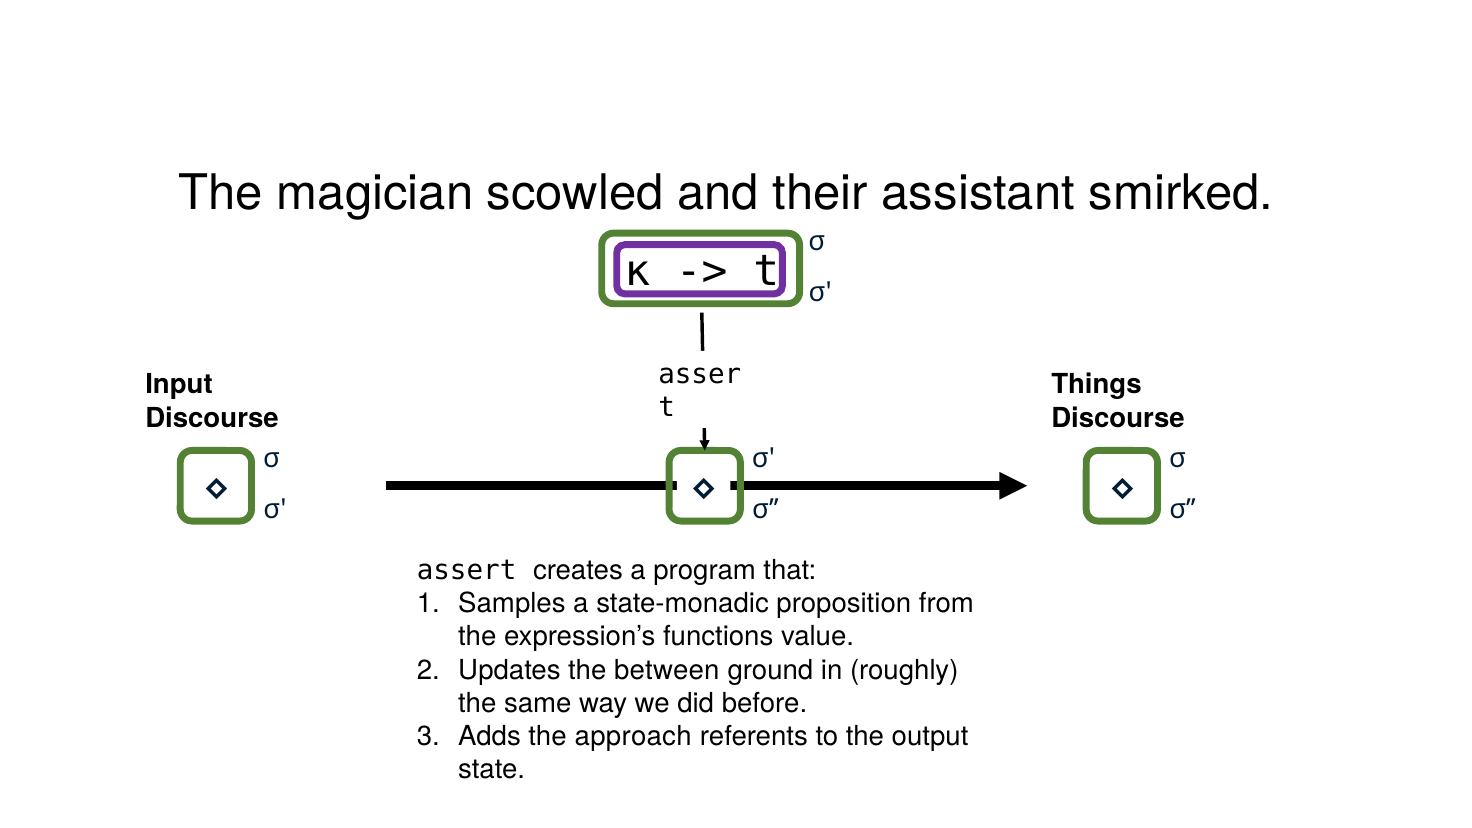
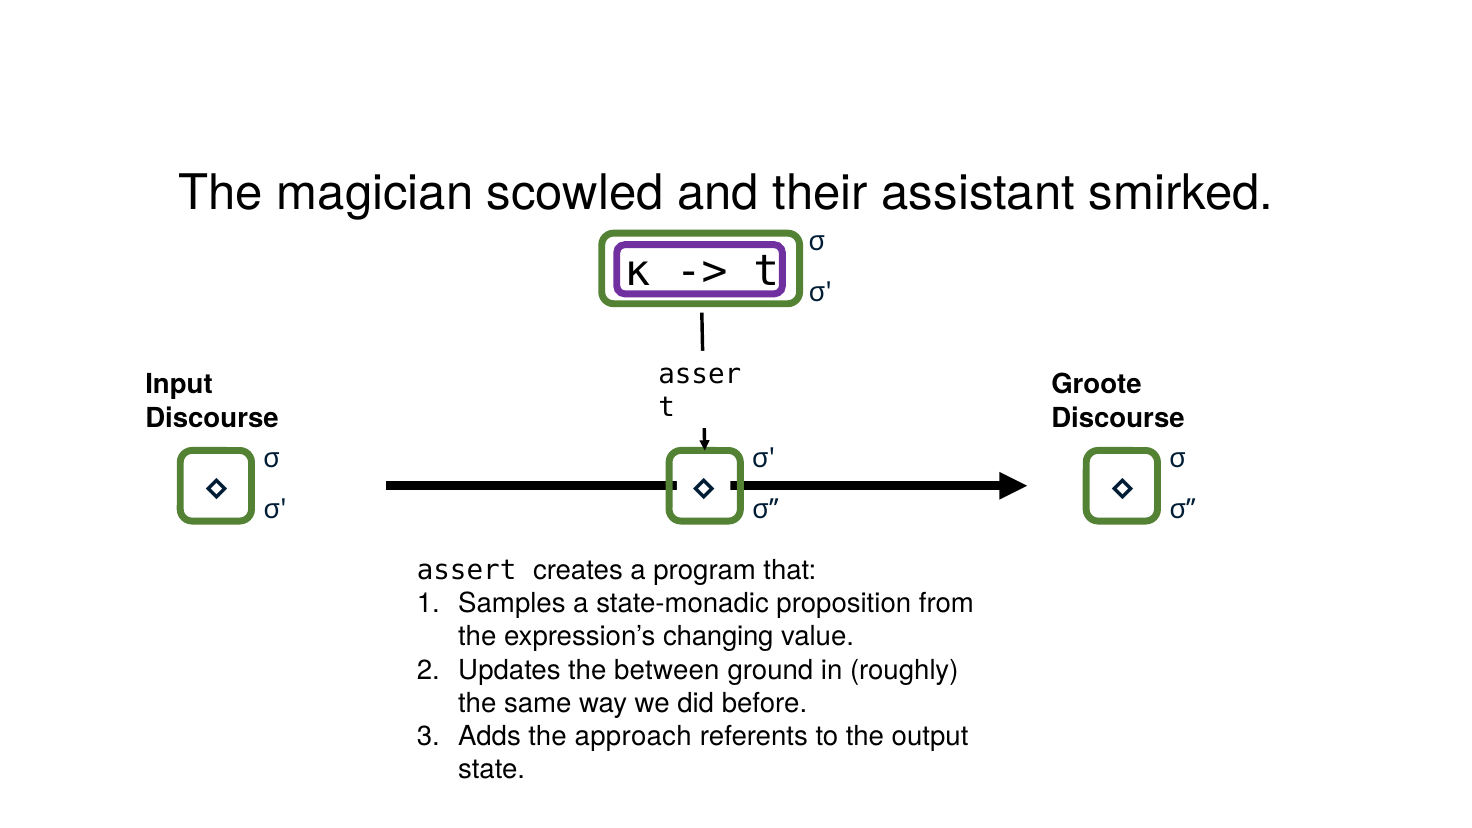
Things: Things -> Groote
functions: functions -> changing
